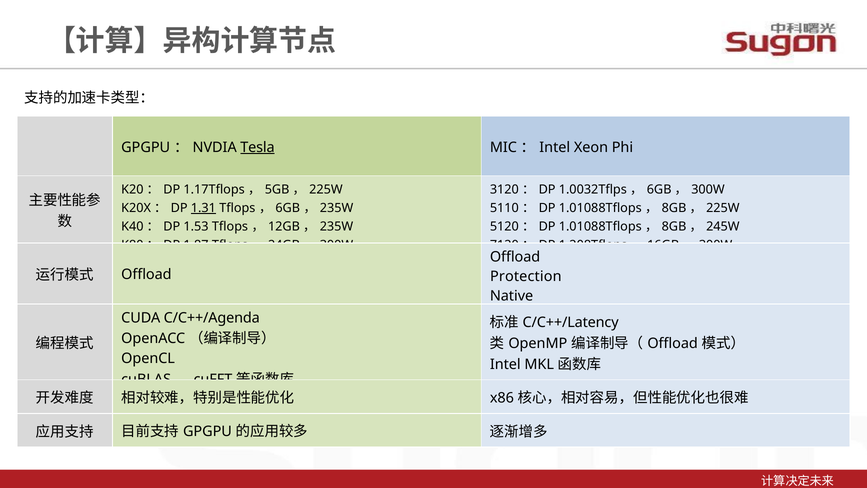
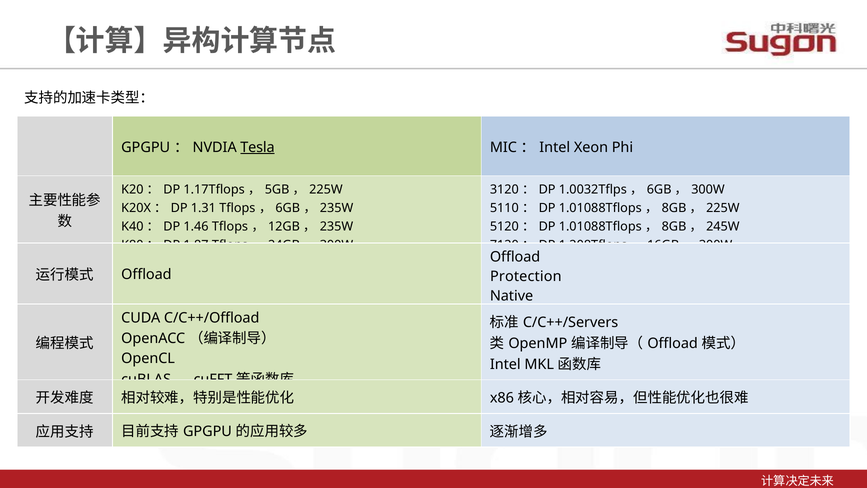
1.31 underline: present -> none
1.53: 1.53 -> 1.46
C/C++/Agenda: C/C++/Agenda -> C/C++/Offload
C/C++/Latency: C/C++/Latency -> C/C++/Servers
